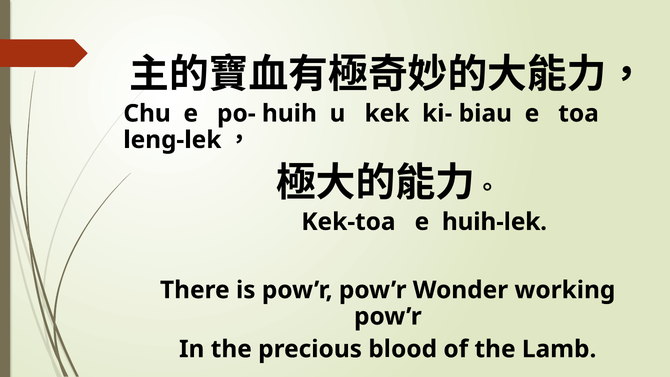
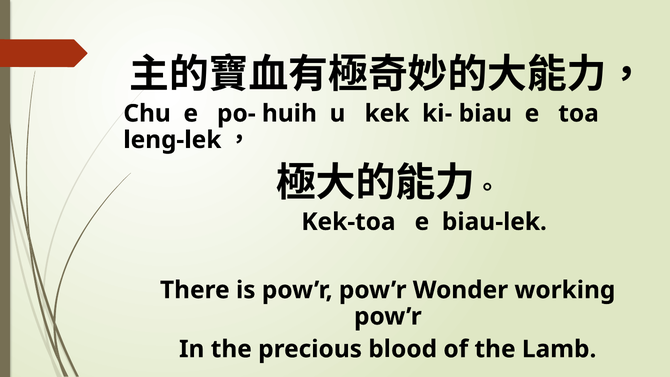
huih-lek: huih-lek -> biau-lek
